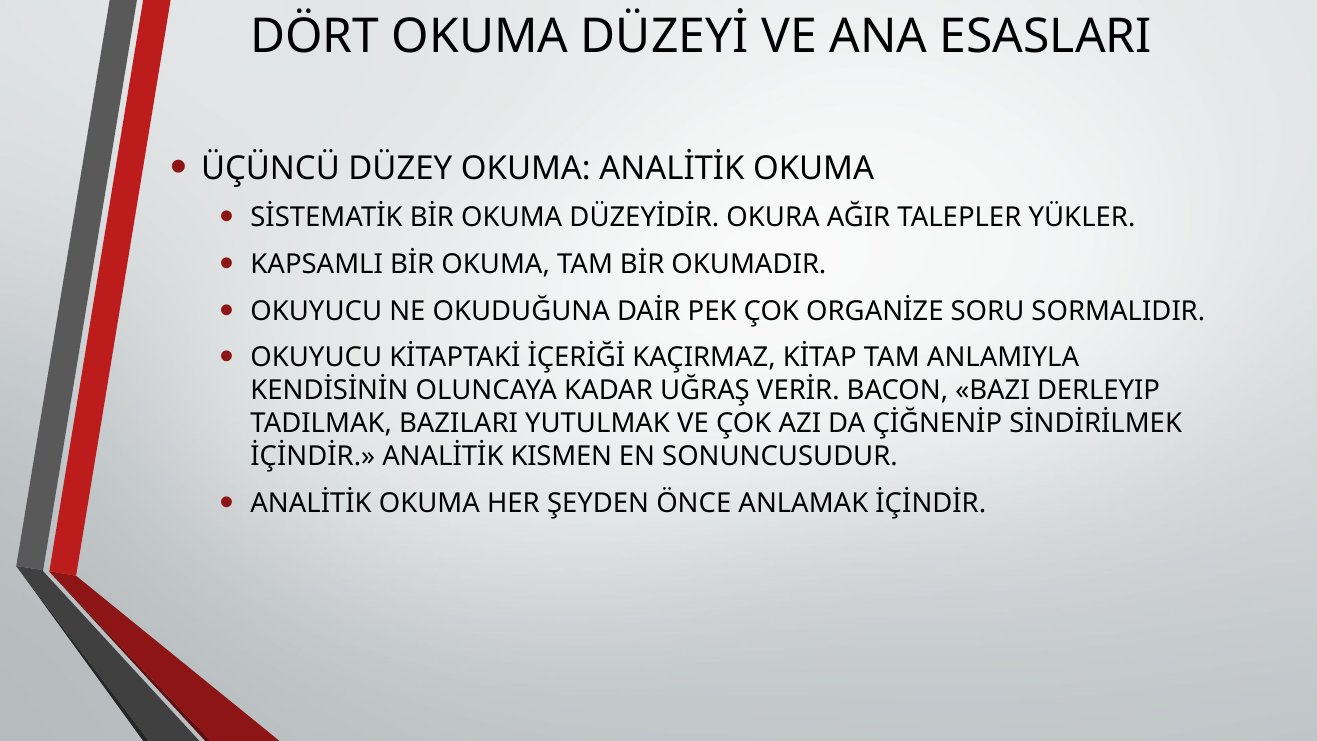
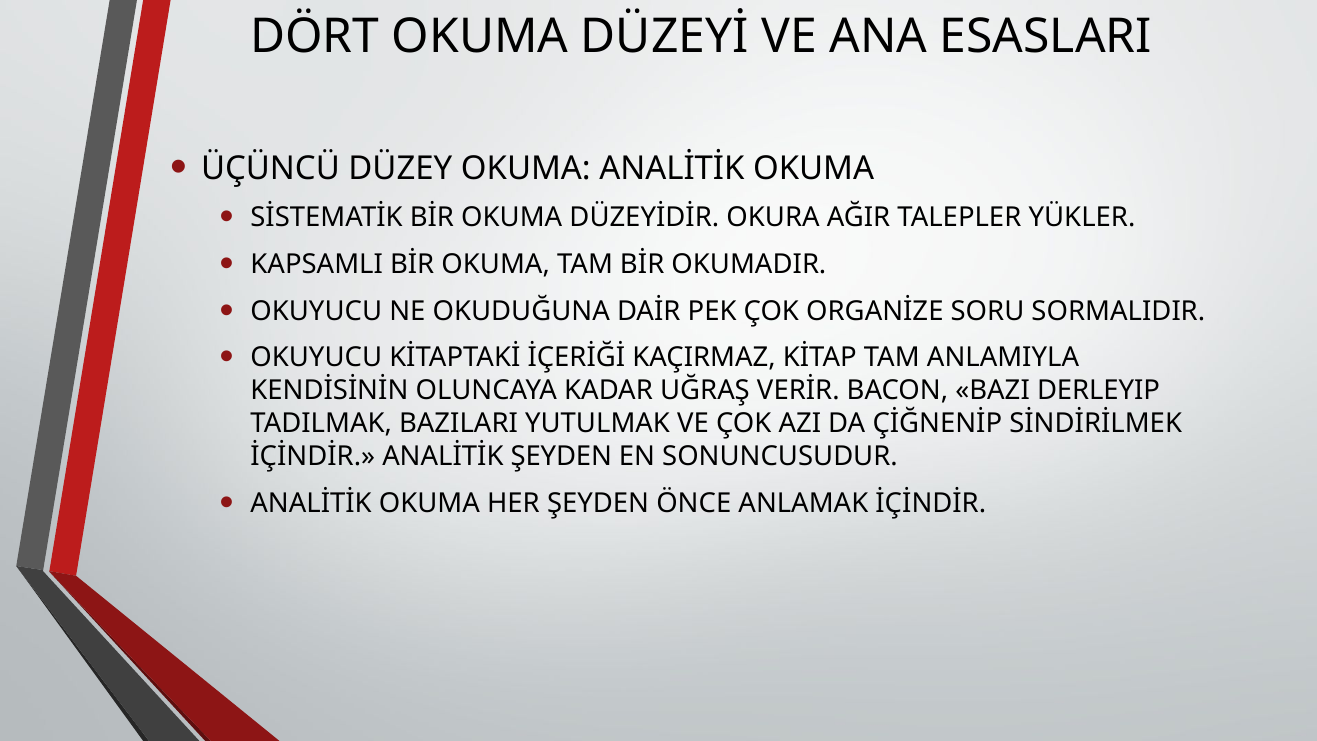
ANALİTİK KISMEN: KISMEN -> ŞEYDEN
